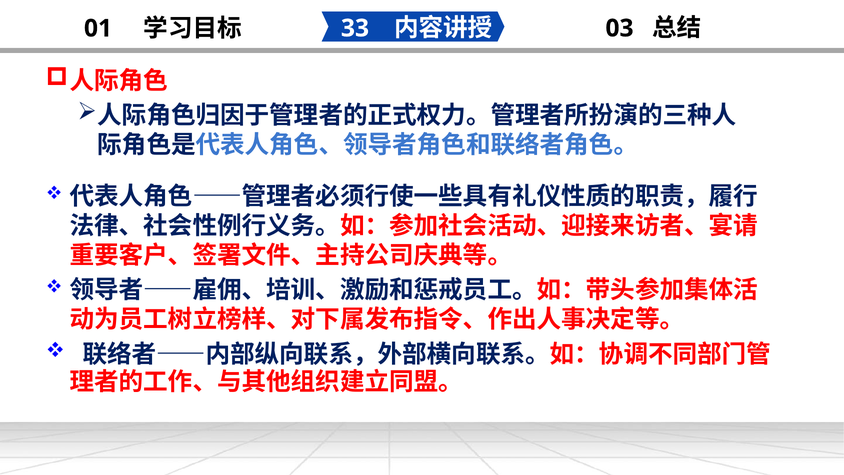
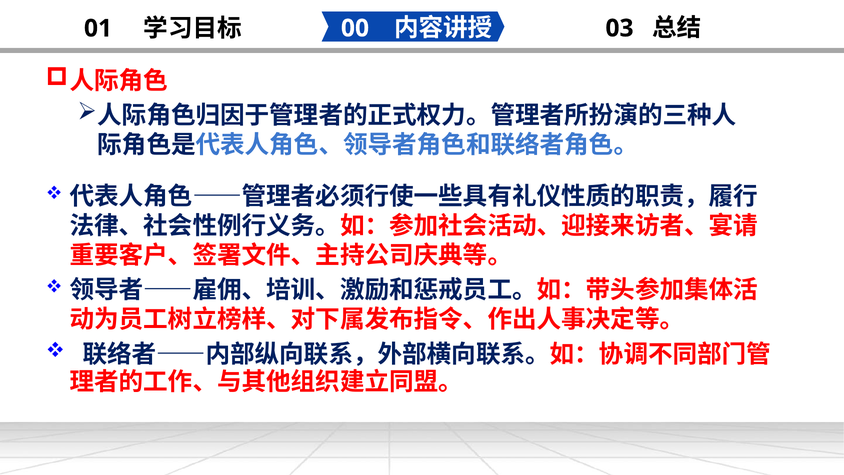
33: 33 -> 00
